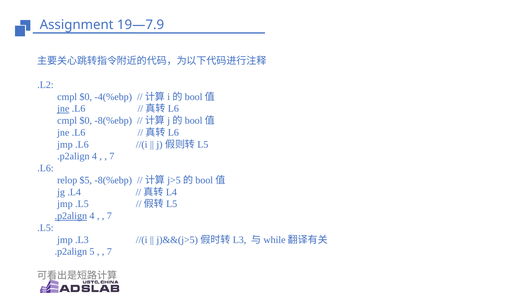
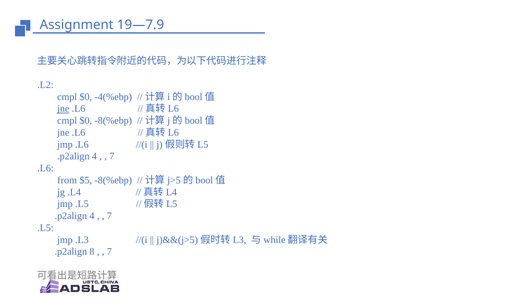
relop: relop -> from
.p2align at (71, 216) underline: present -> none
5: 5 -> 8
